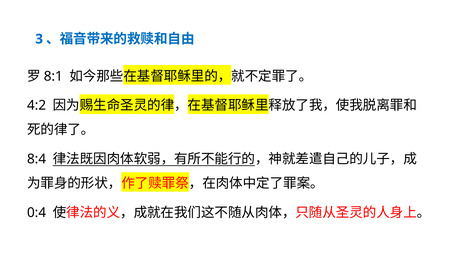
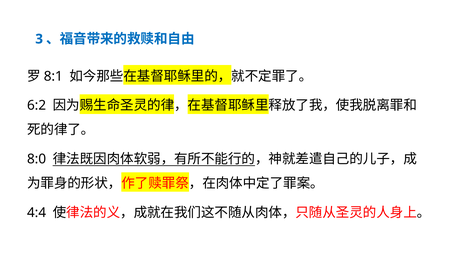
4:2: 4:2 -> 6:2
8:4: 8:4 -> 8:0
0:4: 0:4 -> 4:4
